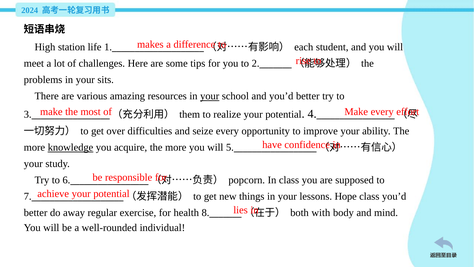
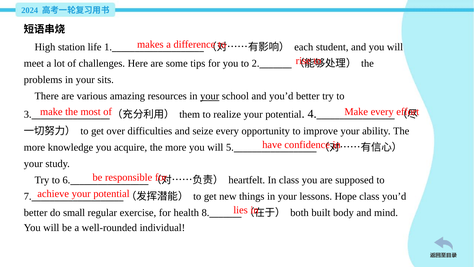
knowledge underline: present -> none
popcorn: popcorn -> heartfelt
away: away -> small
with: with -> built
